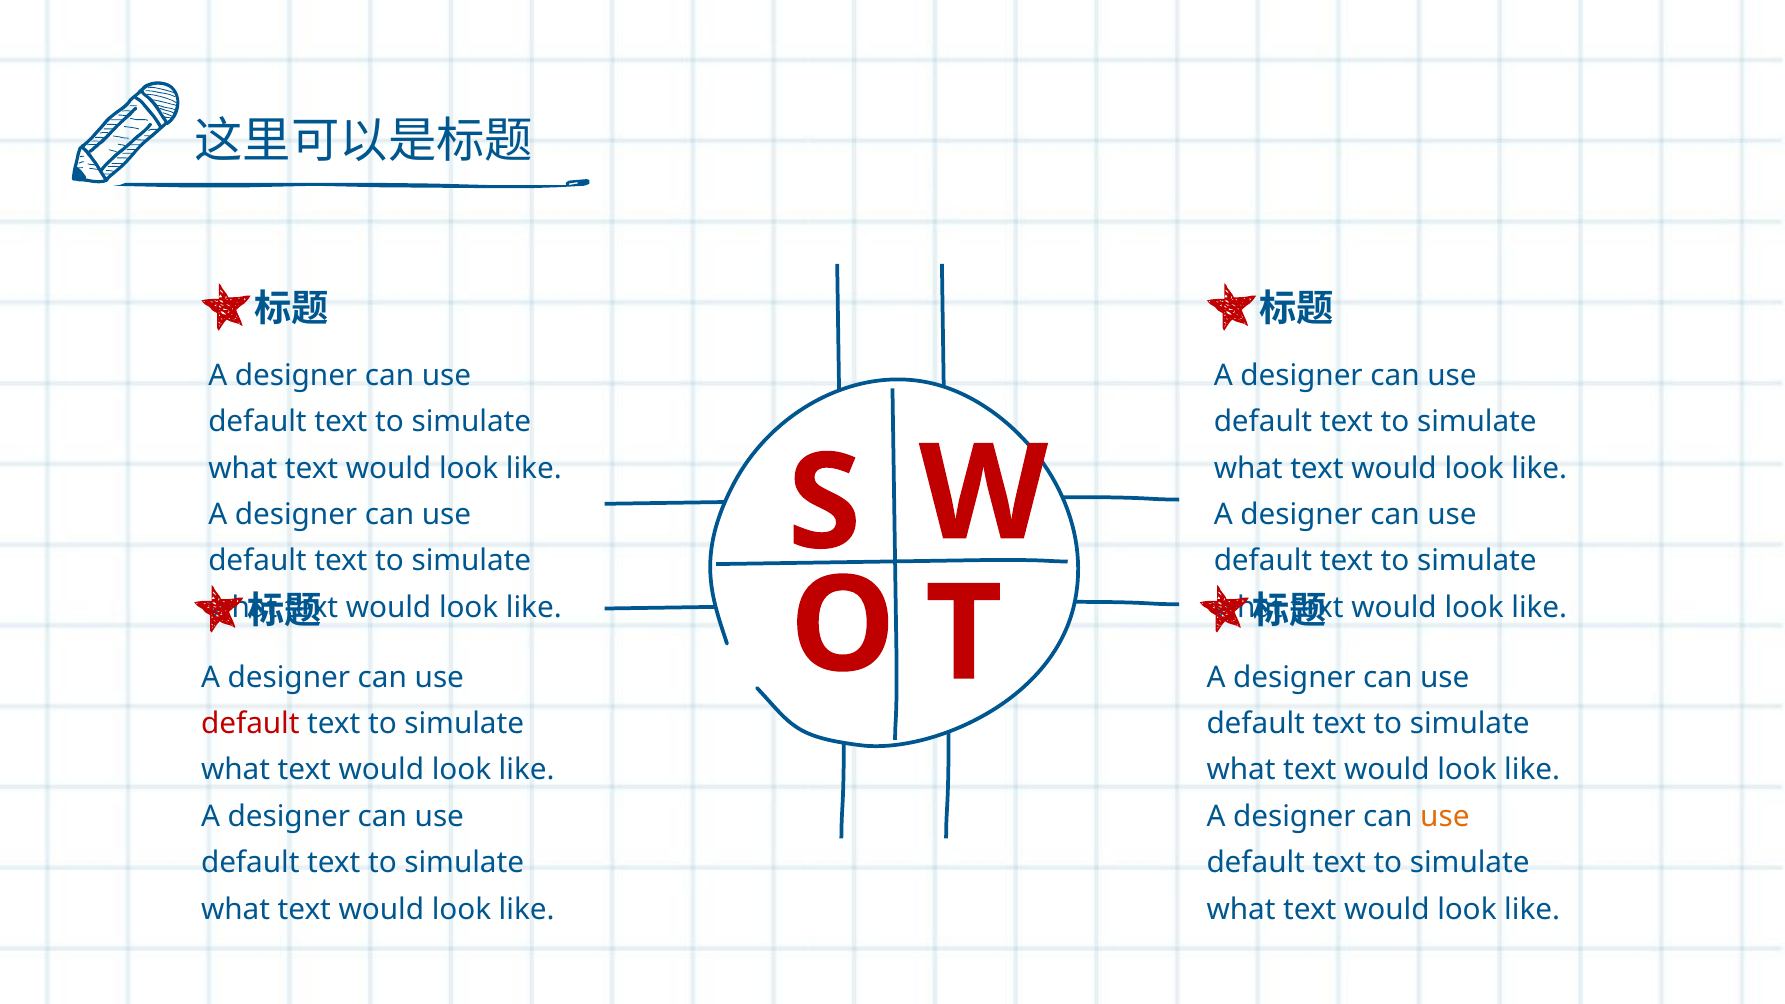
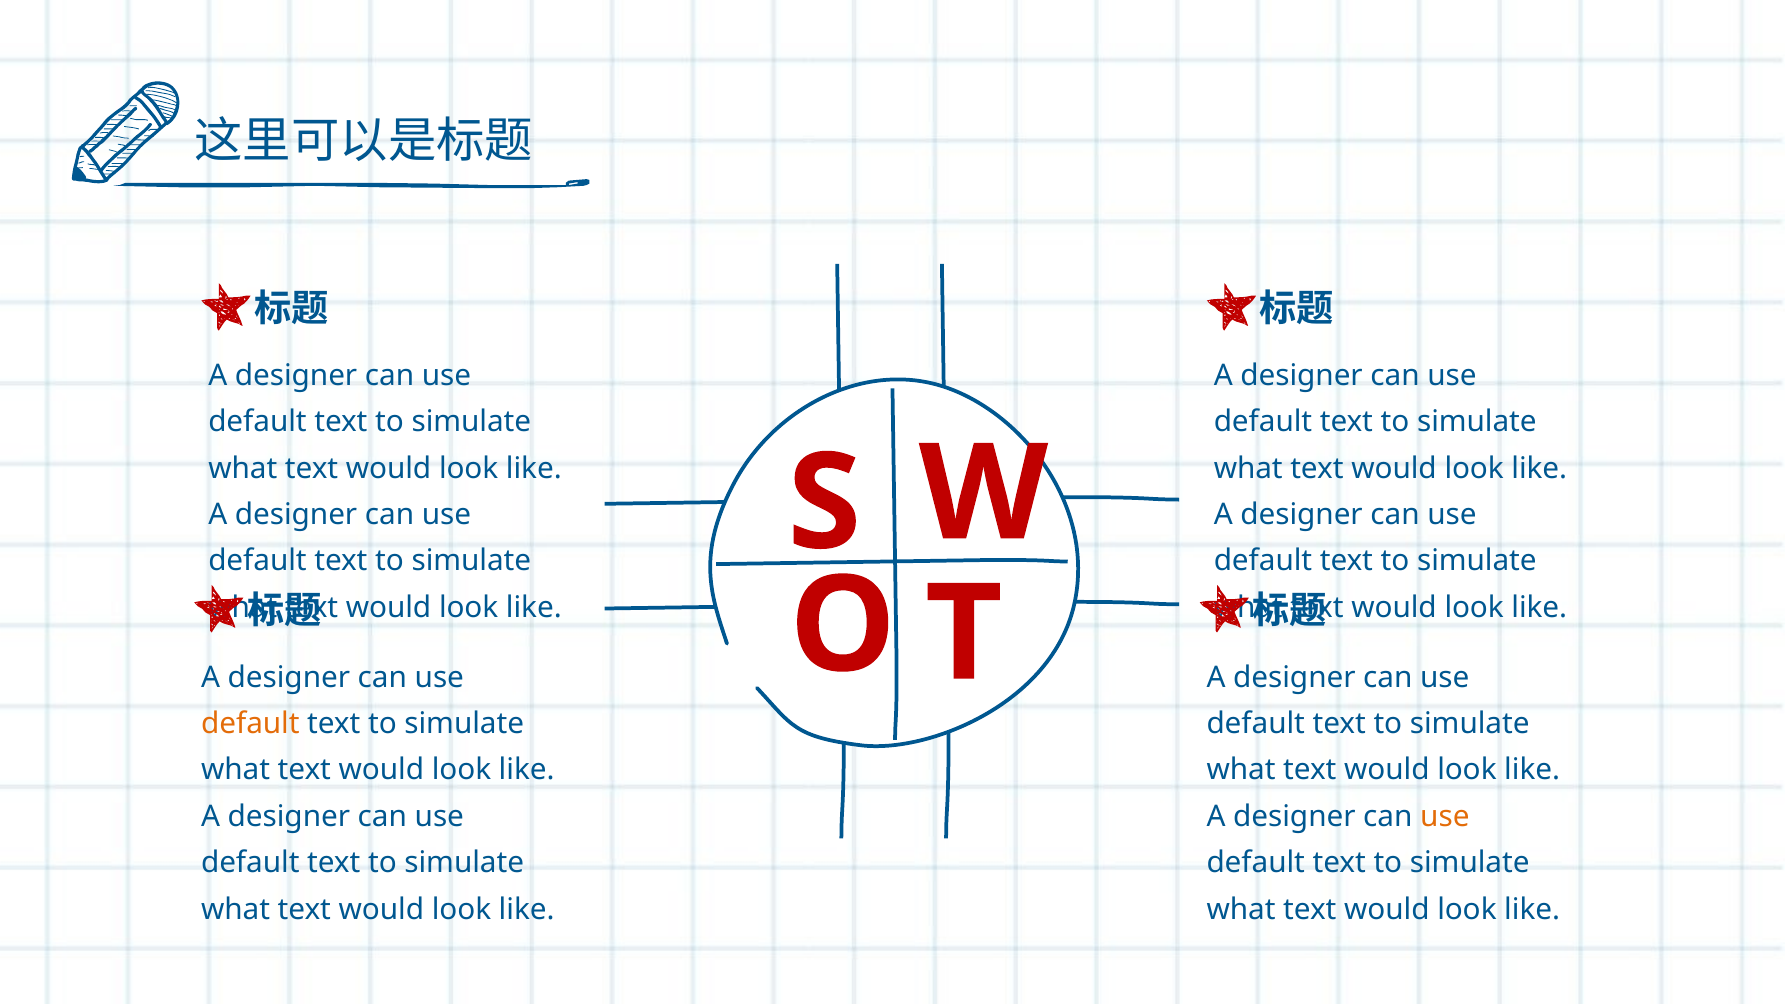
default at (250, 724) colour: red -> orange
